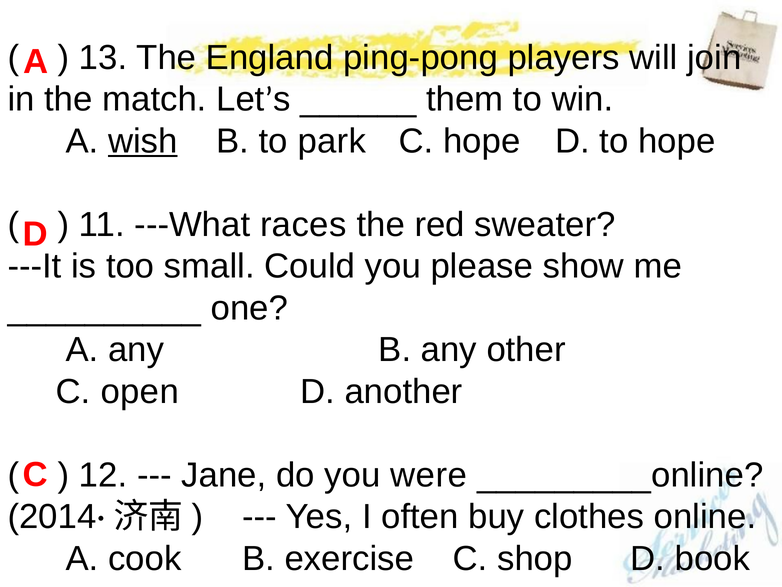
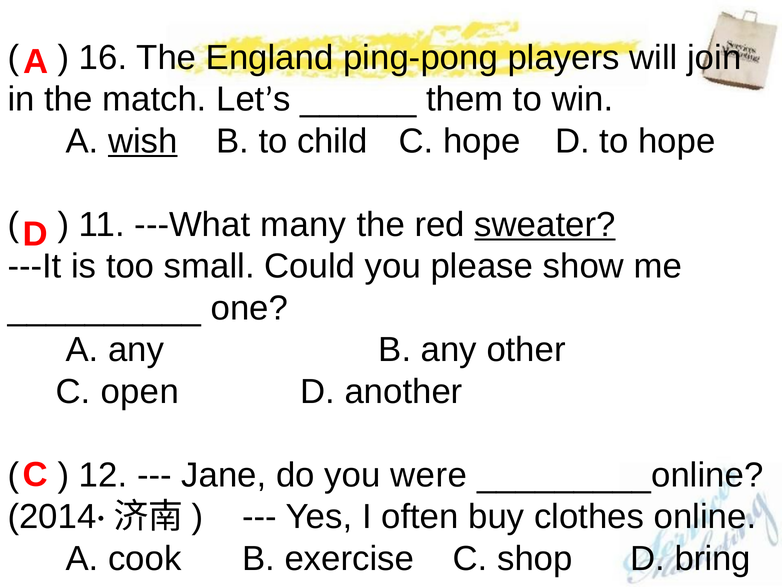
13: 13 -> 16
park: park -> child
races: races -> many
sweater underline: none -> present
book: book -> bring
